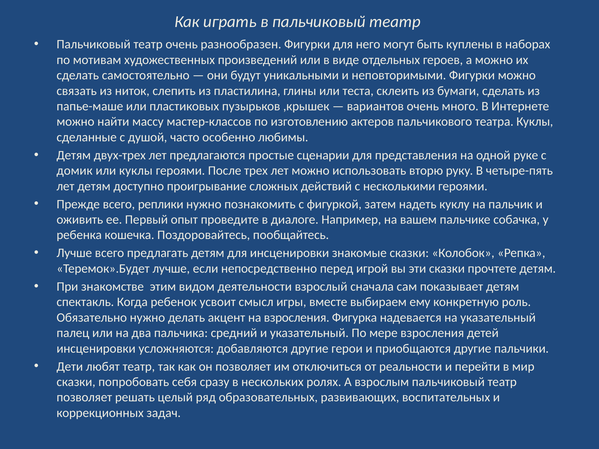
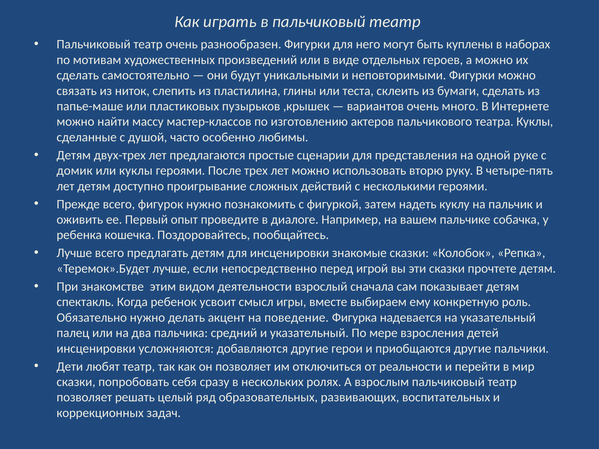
реплики: реплики -> фигурок
на взросления: взросления -> поведение
